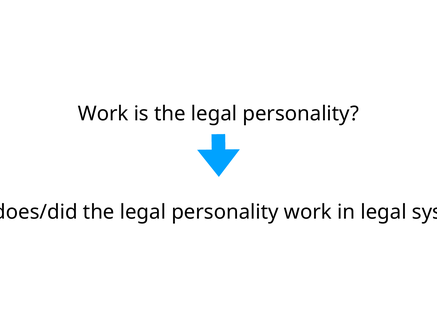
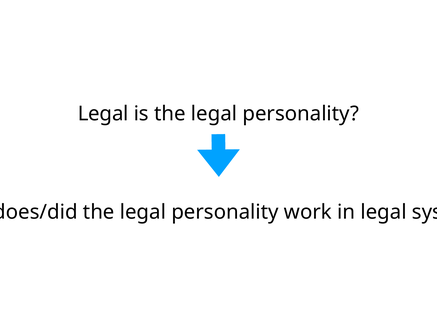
Work at (103, 114): Work -> Legal
